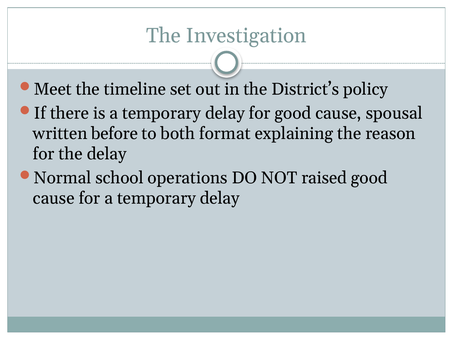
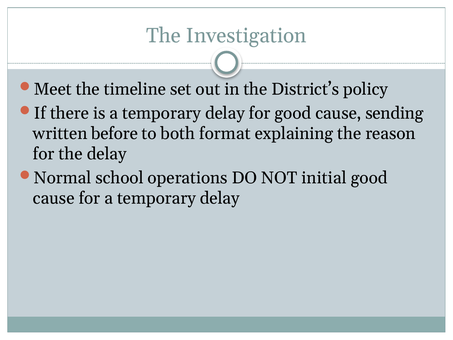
spousal: spousal -> sending
raised: raised -> initial
